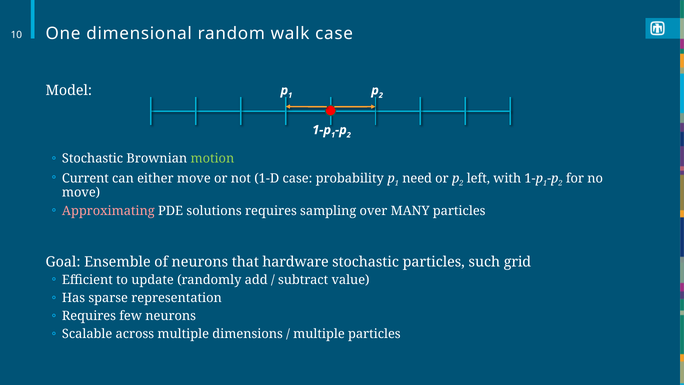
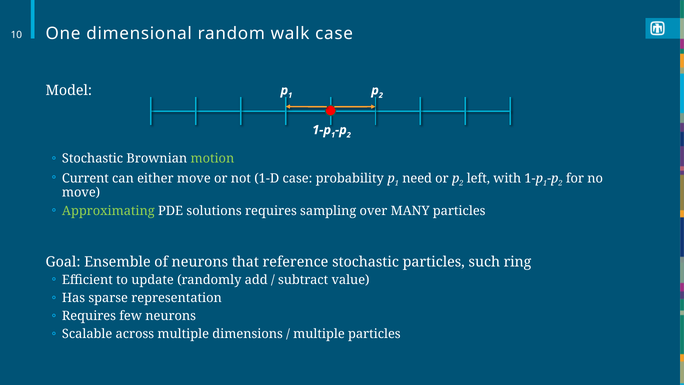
Approximating colour: pink -> light green
hardware: hardware -> reference
grid: grid -> ring
